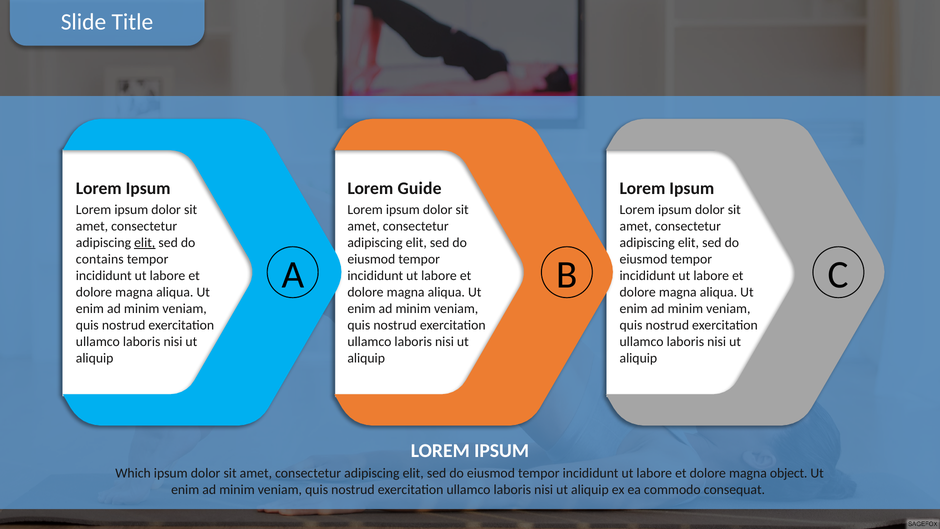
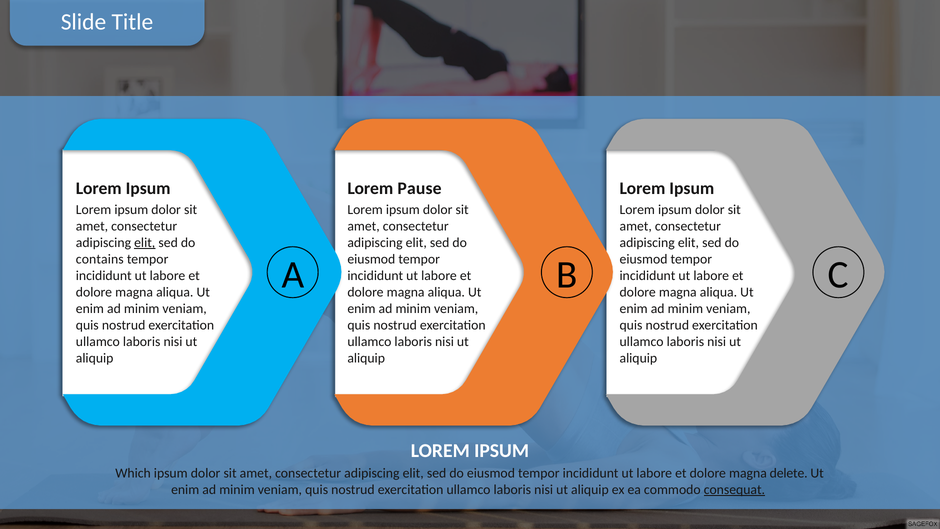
Guide: Guide -> Pause
object: object -> delete
consequat underline: none -> present
